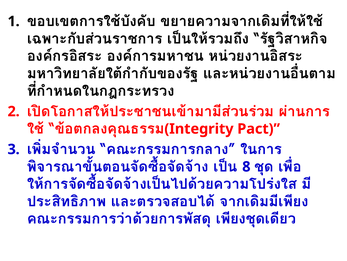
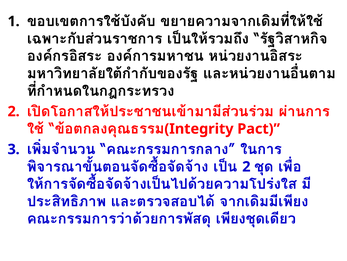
8 at (246, 166): 8 -> 2
